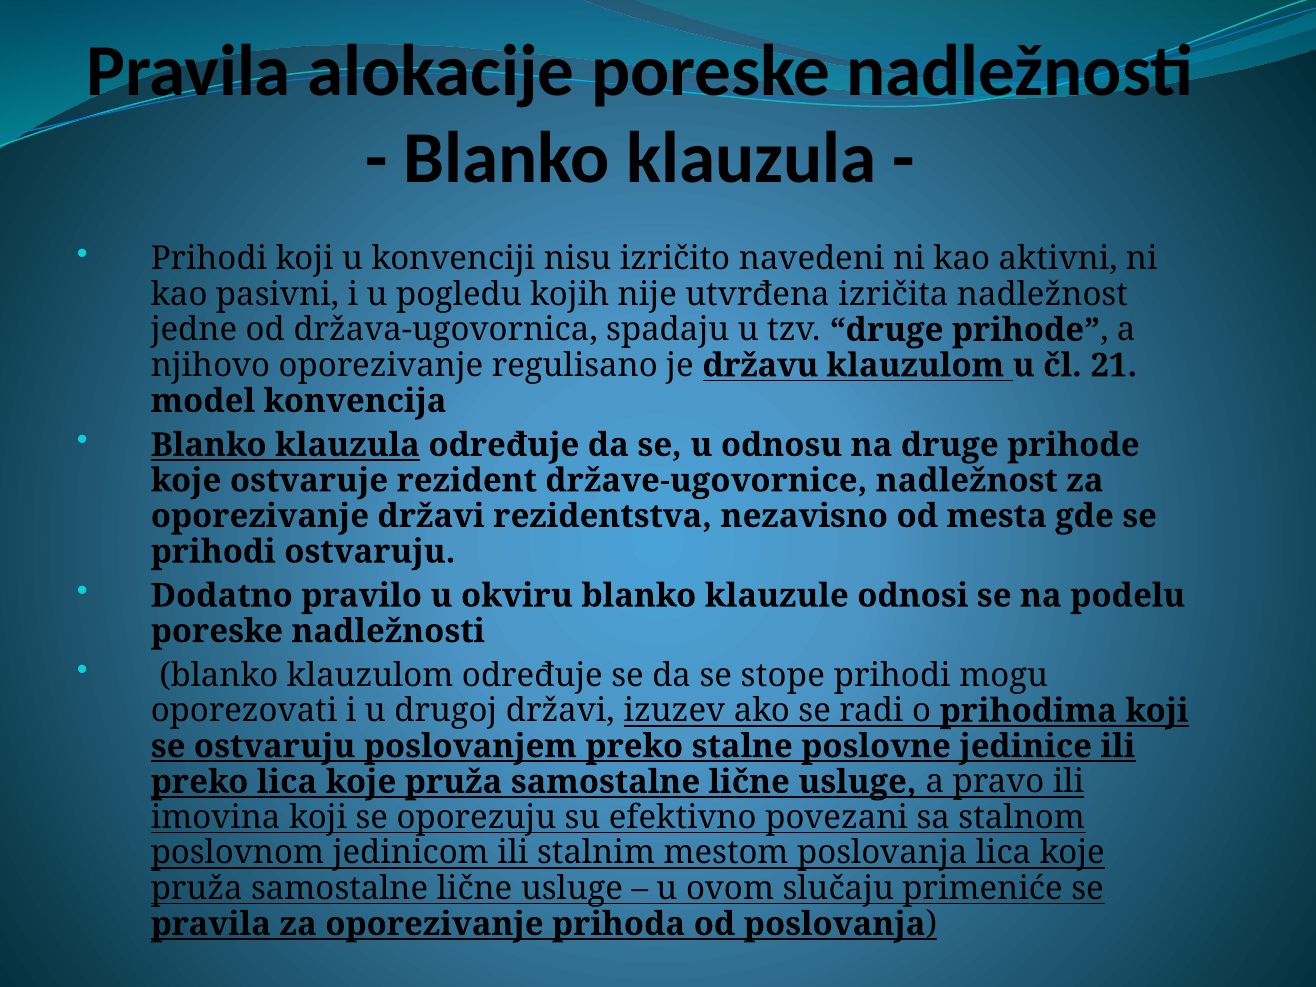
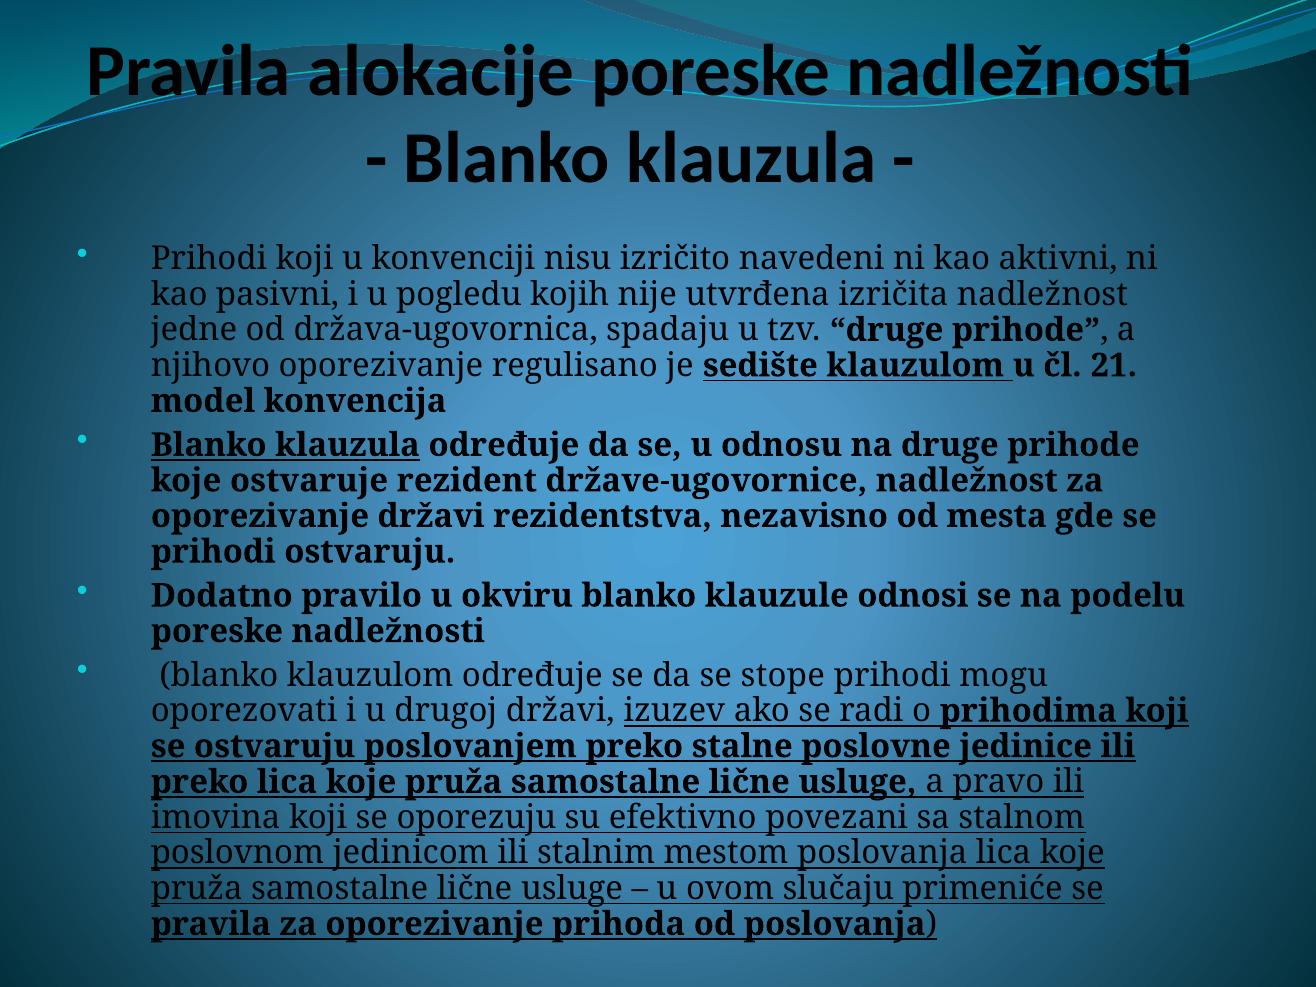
državu: državu -> sedište
